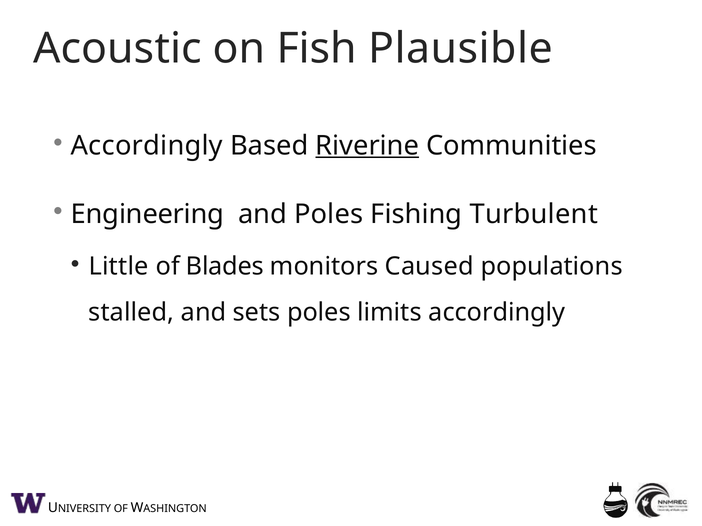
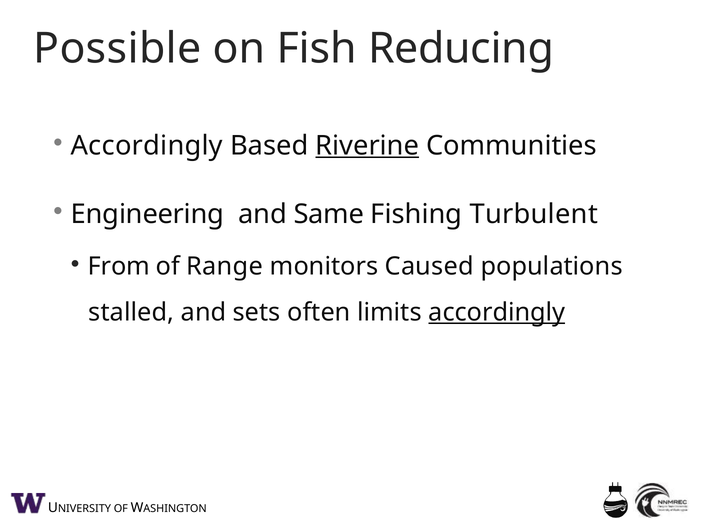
Acoustic: Acoustic -> Possible
Plausible: Plausible -> Reducing
and Poles: Poles -> Same
Little: Little -> From
Blades: Blades -> Range
sets poles: poles -> often
accordingly at (497, 312) underline: none -> present
